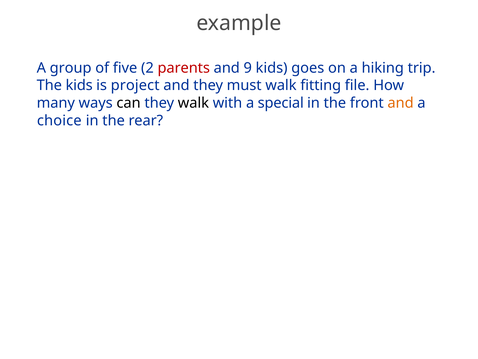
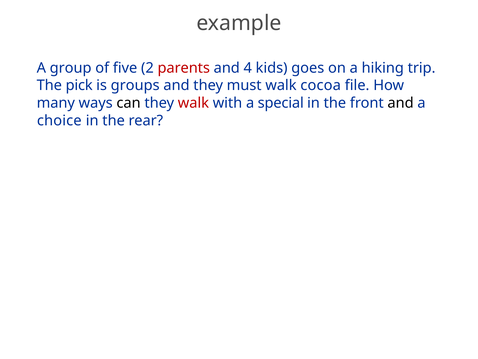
9: 9 -> 4
The kids: kids -> pick
project: project -> groups
fitting: fitting -> cocoa
walk at (193, 103) colour: black -> red
and at (401, 103) colour: orange -> black
